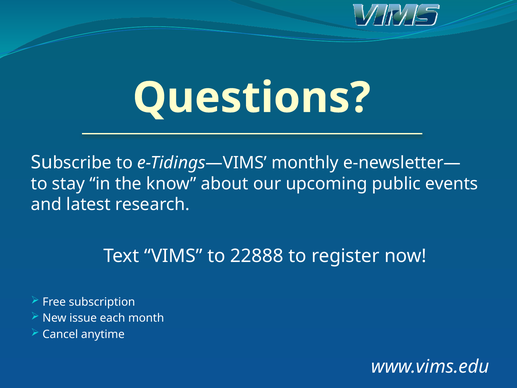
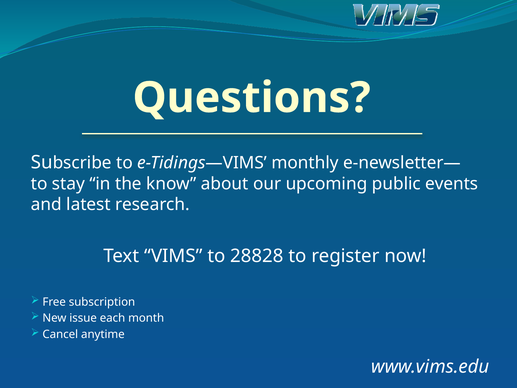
22888: 22888 -> 28828
